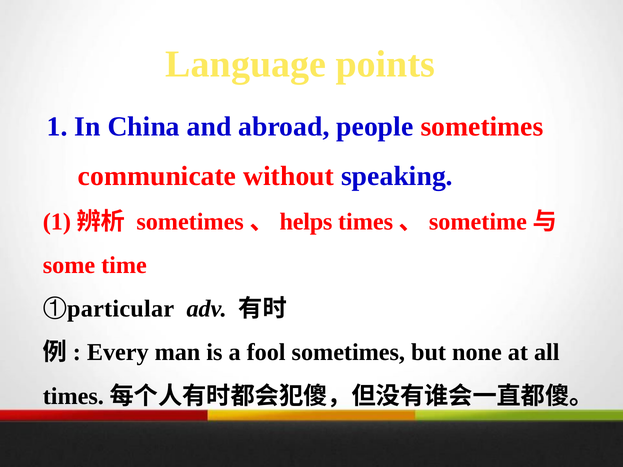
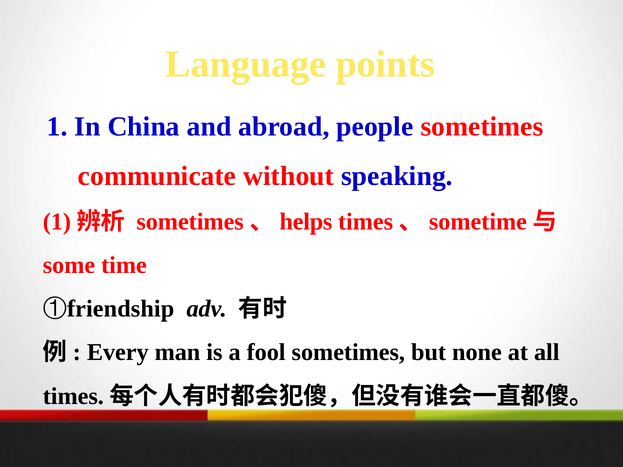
particular: particular -> friendship
